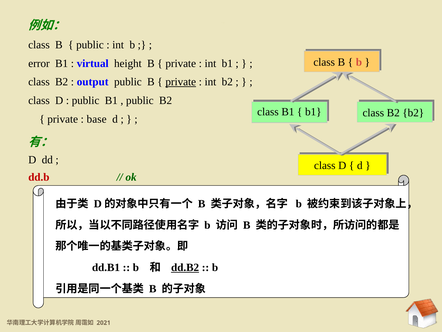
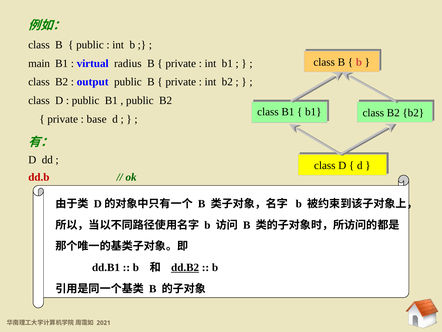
error: error -> main
height: height -> radius
private at (181, 82) underline: present -> none
